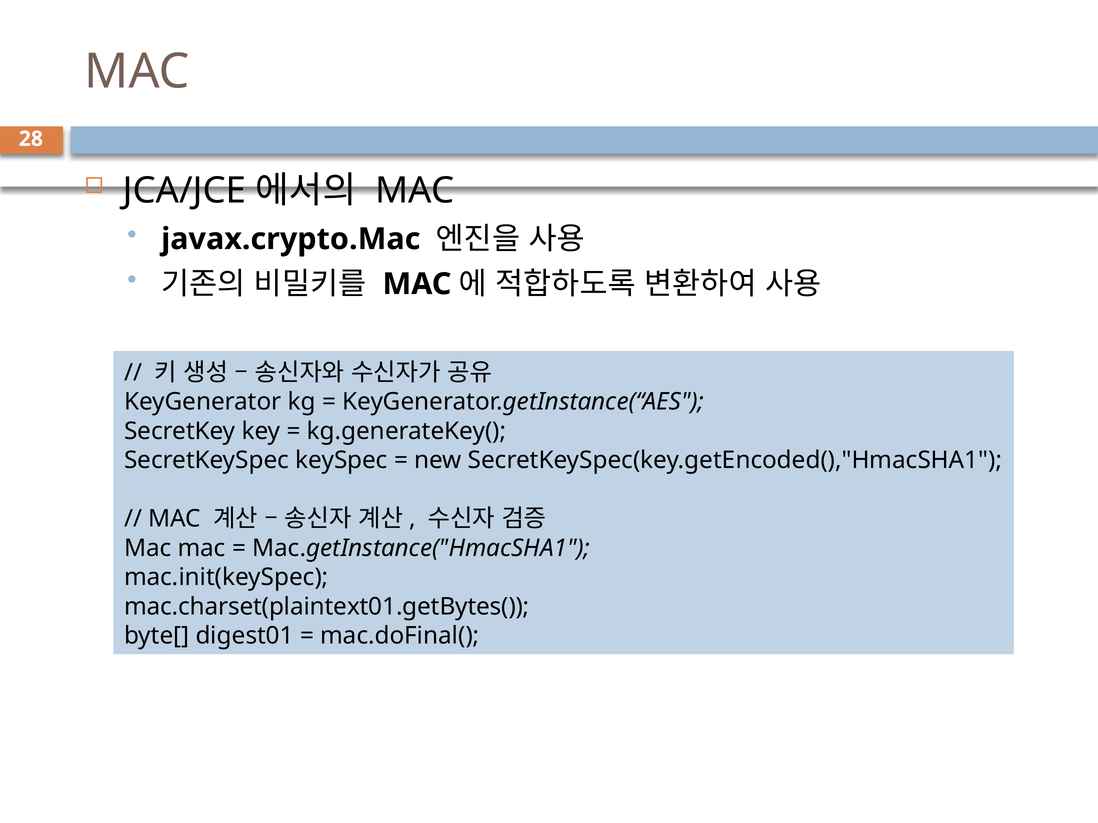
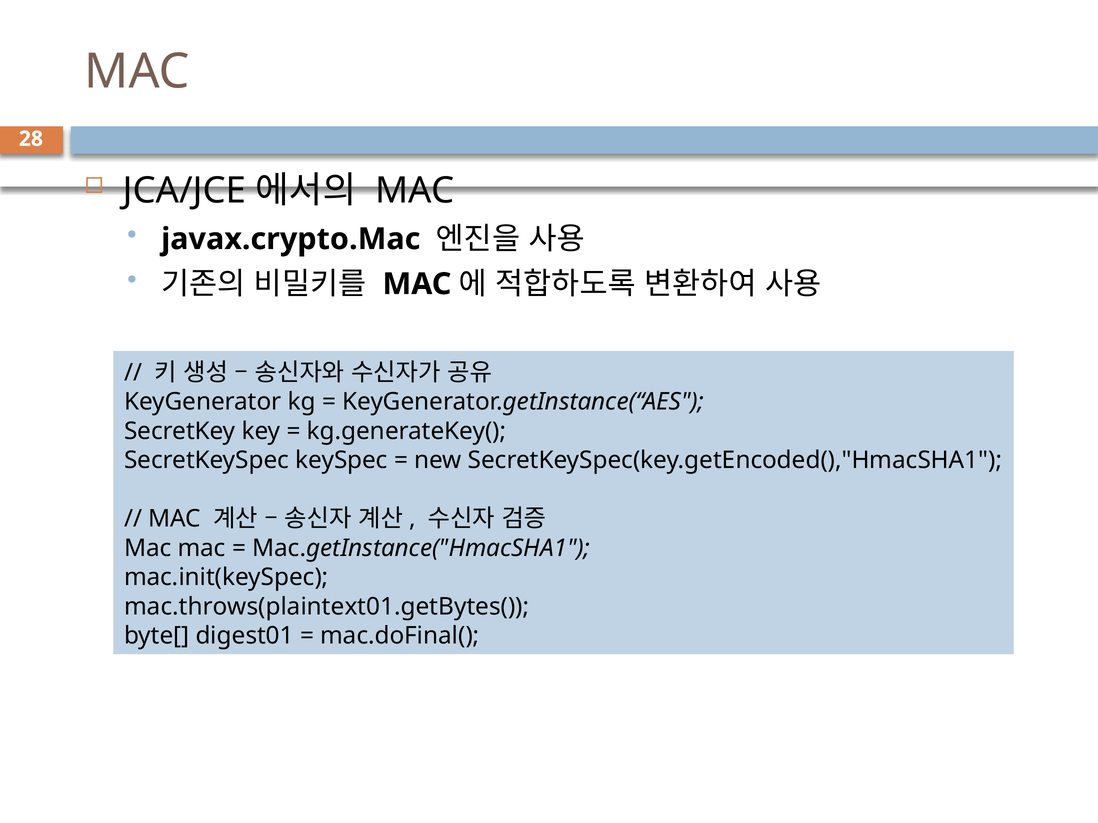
mac.charset(plaintext01.getBytes(: mac.charset(plaintext01.getBytes( -> mac.throws(plaintext01.getBytes(
